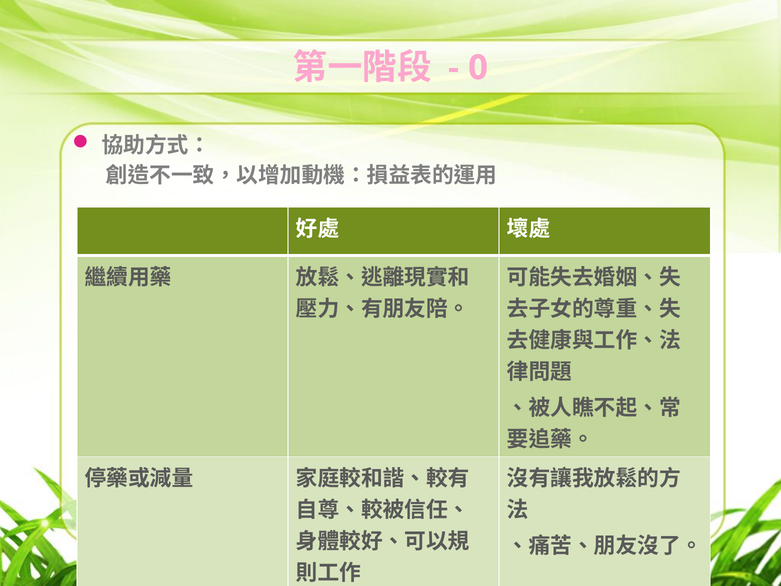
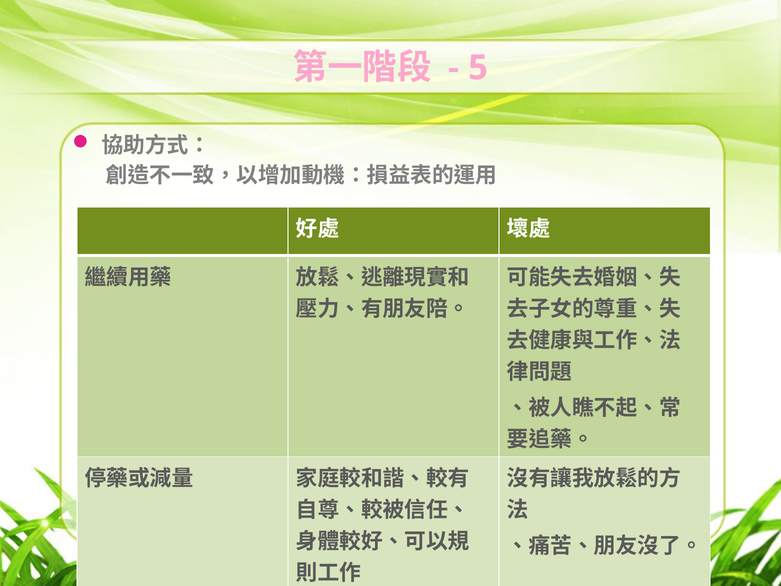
0: 0 -> 5
